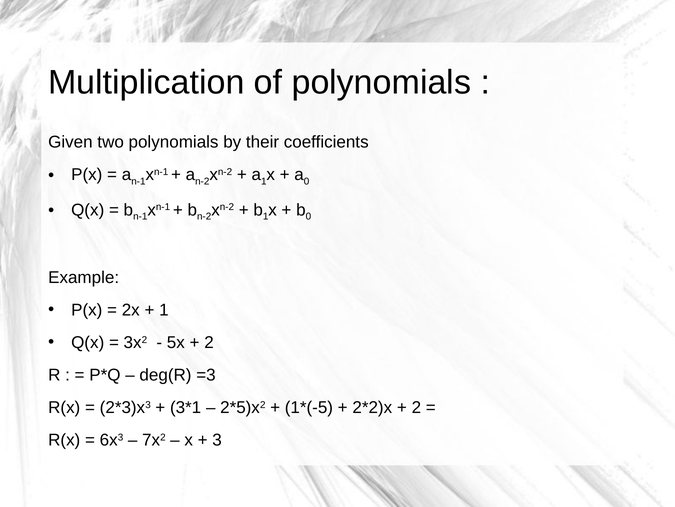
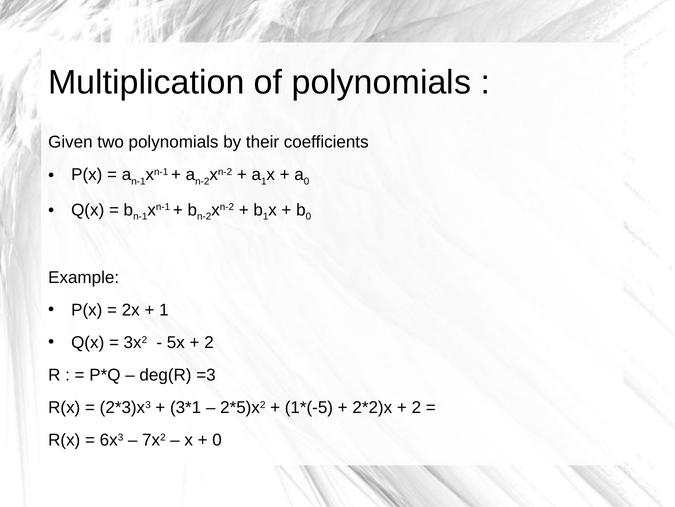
3 at (217, 440): 3 -> 0
